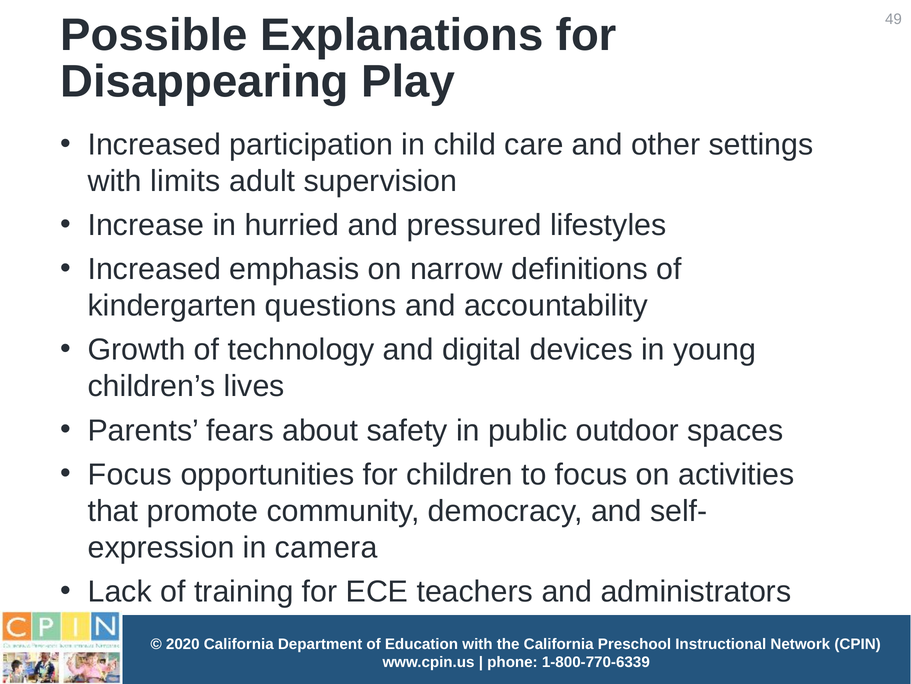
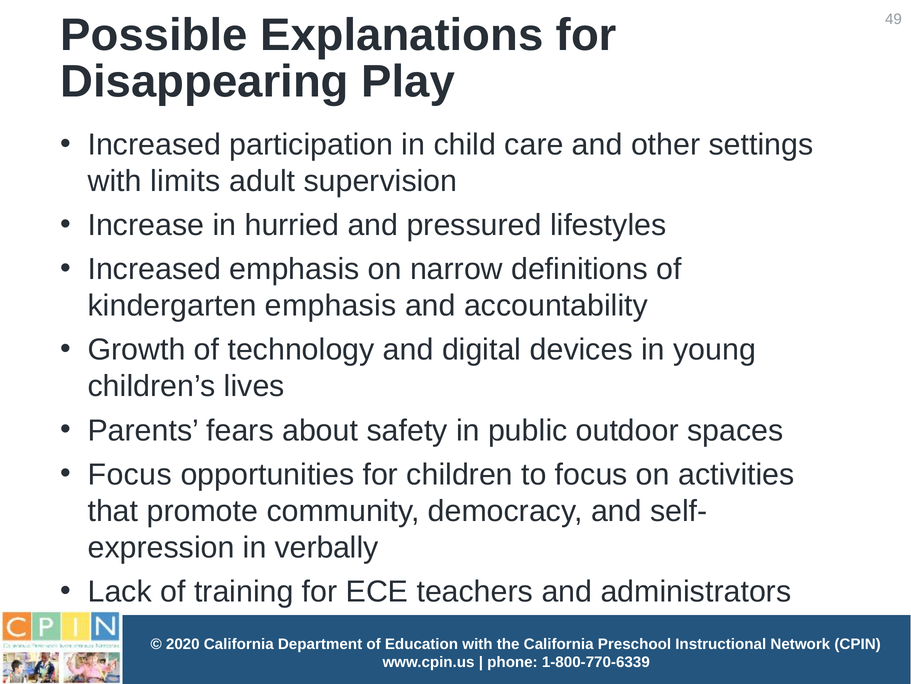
kindergarten questions: questions -> emphasis
camera: camera -> verbally
